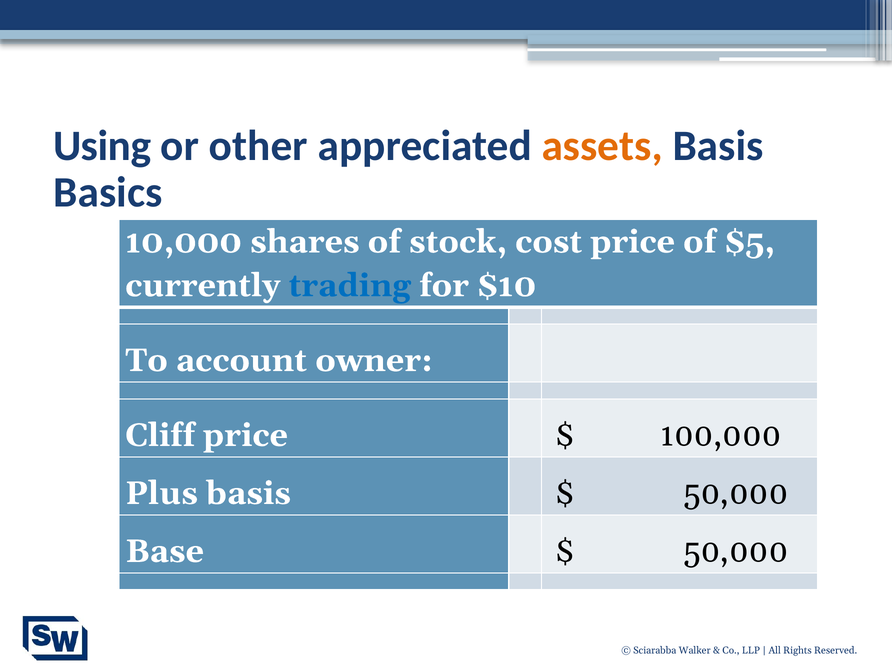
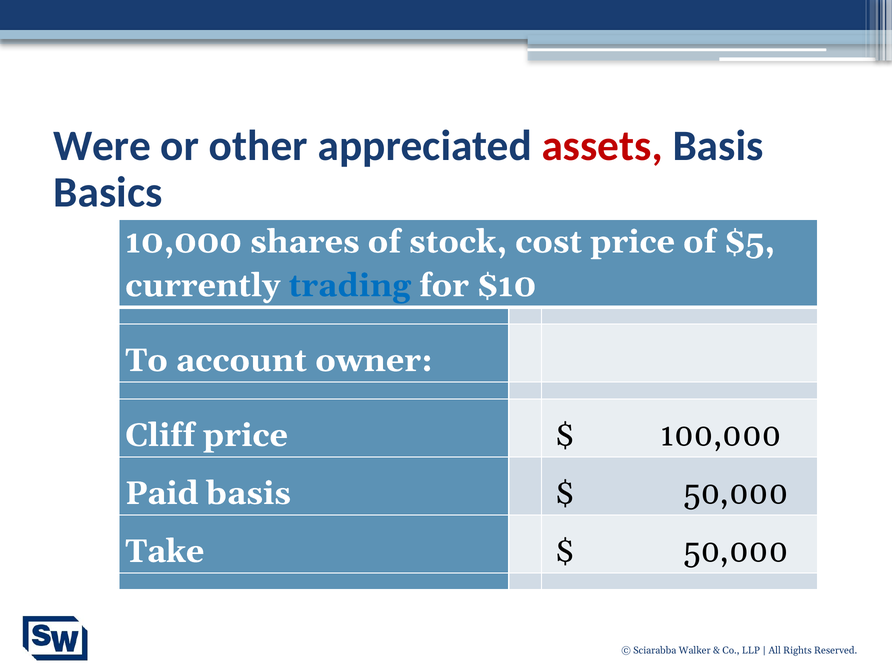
Using: Using -> Were
assets colour: orange -> red
Plus: Plus -> Paid
Base: Base -> Take
